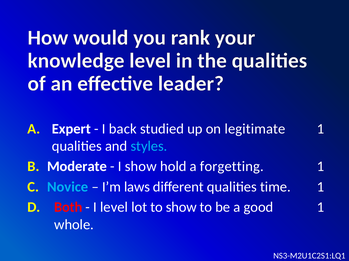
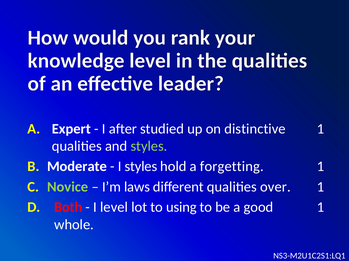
back: back -> after
legitimate: legitimate -> distinctive
styles at (149, 147) colour: light blue -> light green
I show: show -> styles
Novice colour: light blue -> light green
time: time -> over
to show: show -> using
